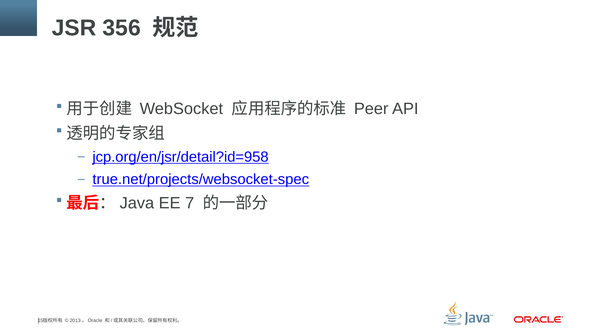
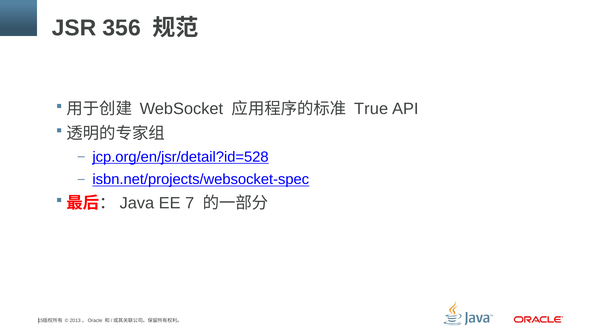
Peer: Peer -> True
jcp.org/en/jsr/detail?id=958: jcp.org/en/jsr/detail?id=958 -> jcp.org/en/jsr/detail?id=528
true.net/projects/websocket-spec: true.net/projects/websocket-spec -> isbn.net/projects/websocket-spec
